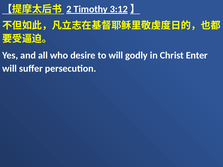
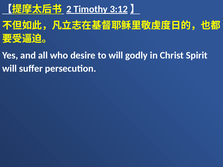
Enter: Enter -> Spirit
